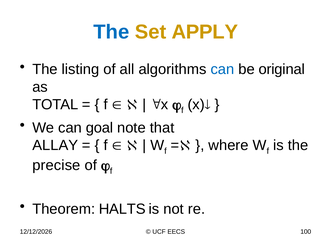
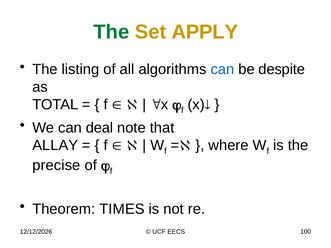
The at (111, 32) colour: blue -> green
original: original -> despite
goal: goal -> deal
HALTS: HALTS -> TIMES
